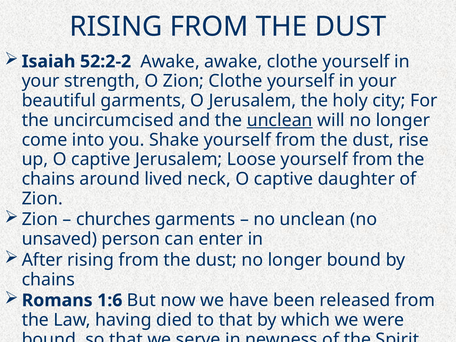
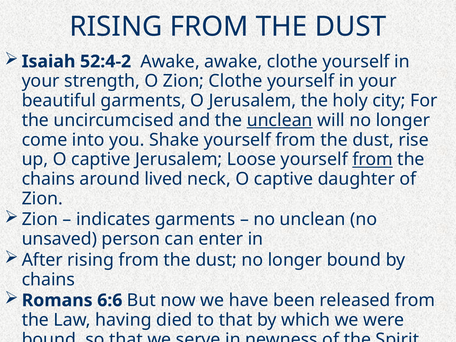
52:2-2: 52:2-2 -> 52:4-2
from at (373, 159) underline: none -> present
churches: churches -> indicates
1:6: 1:6 -> 6:6
